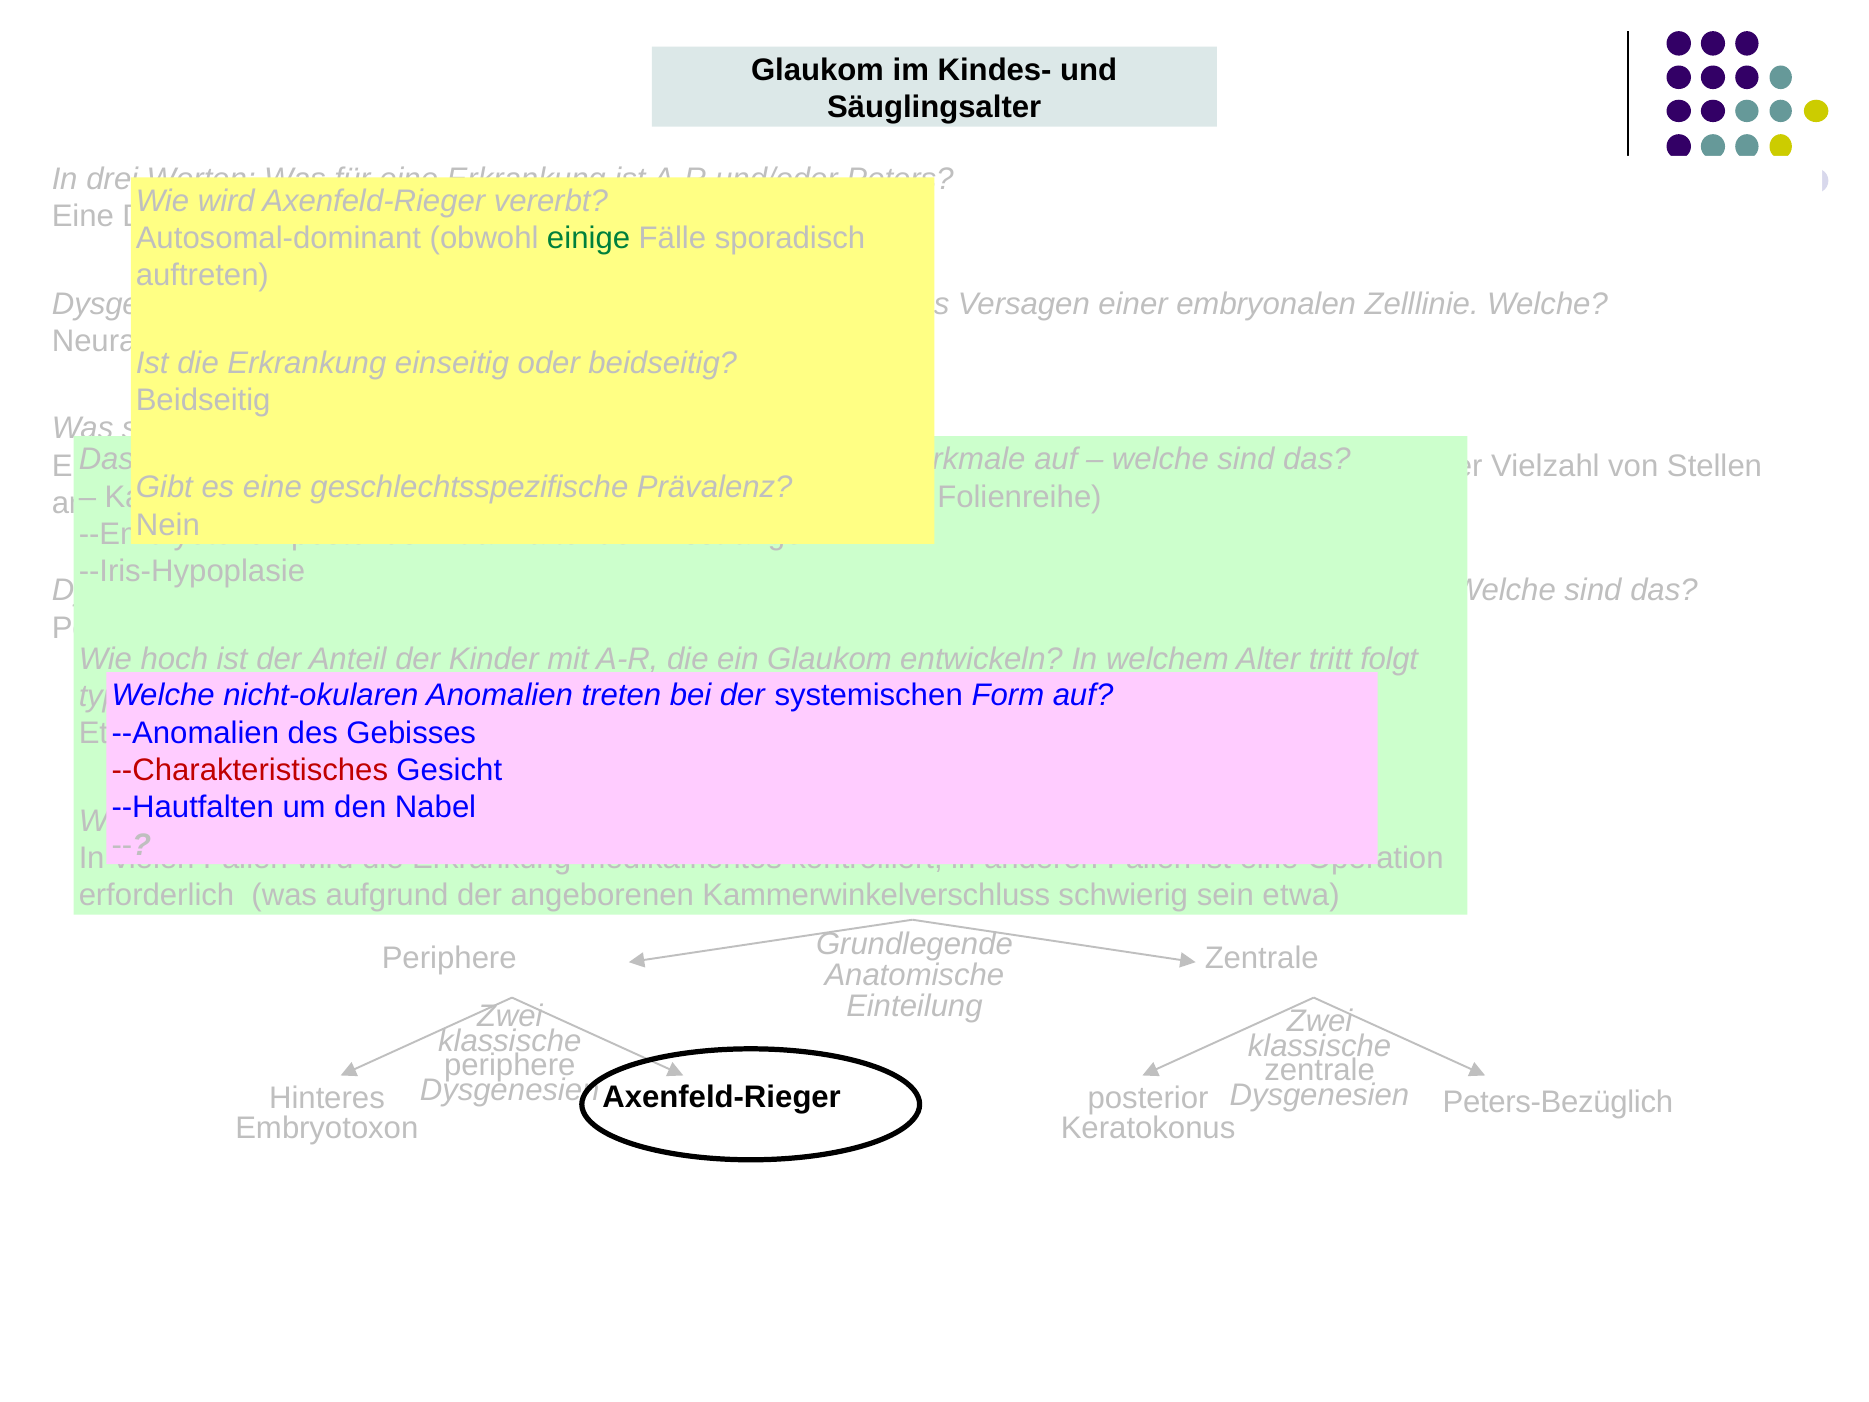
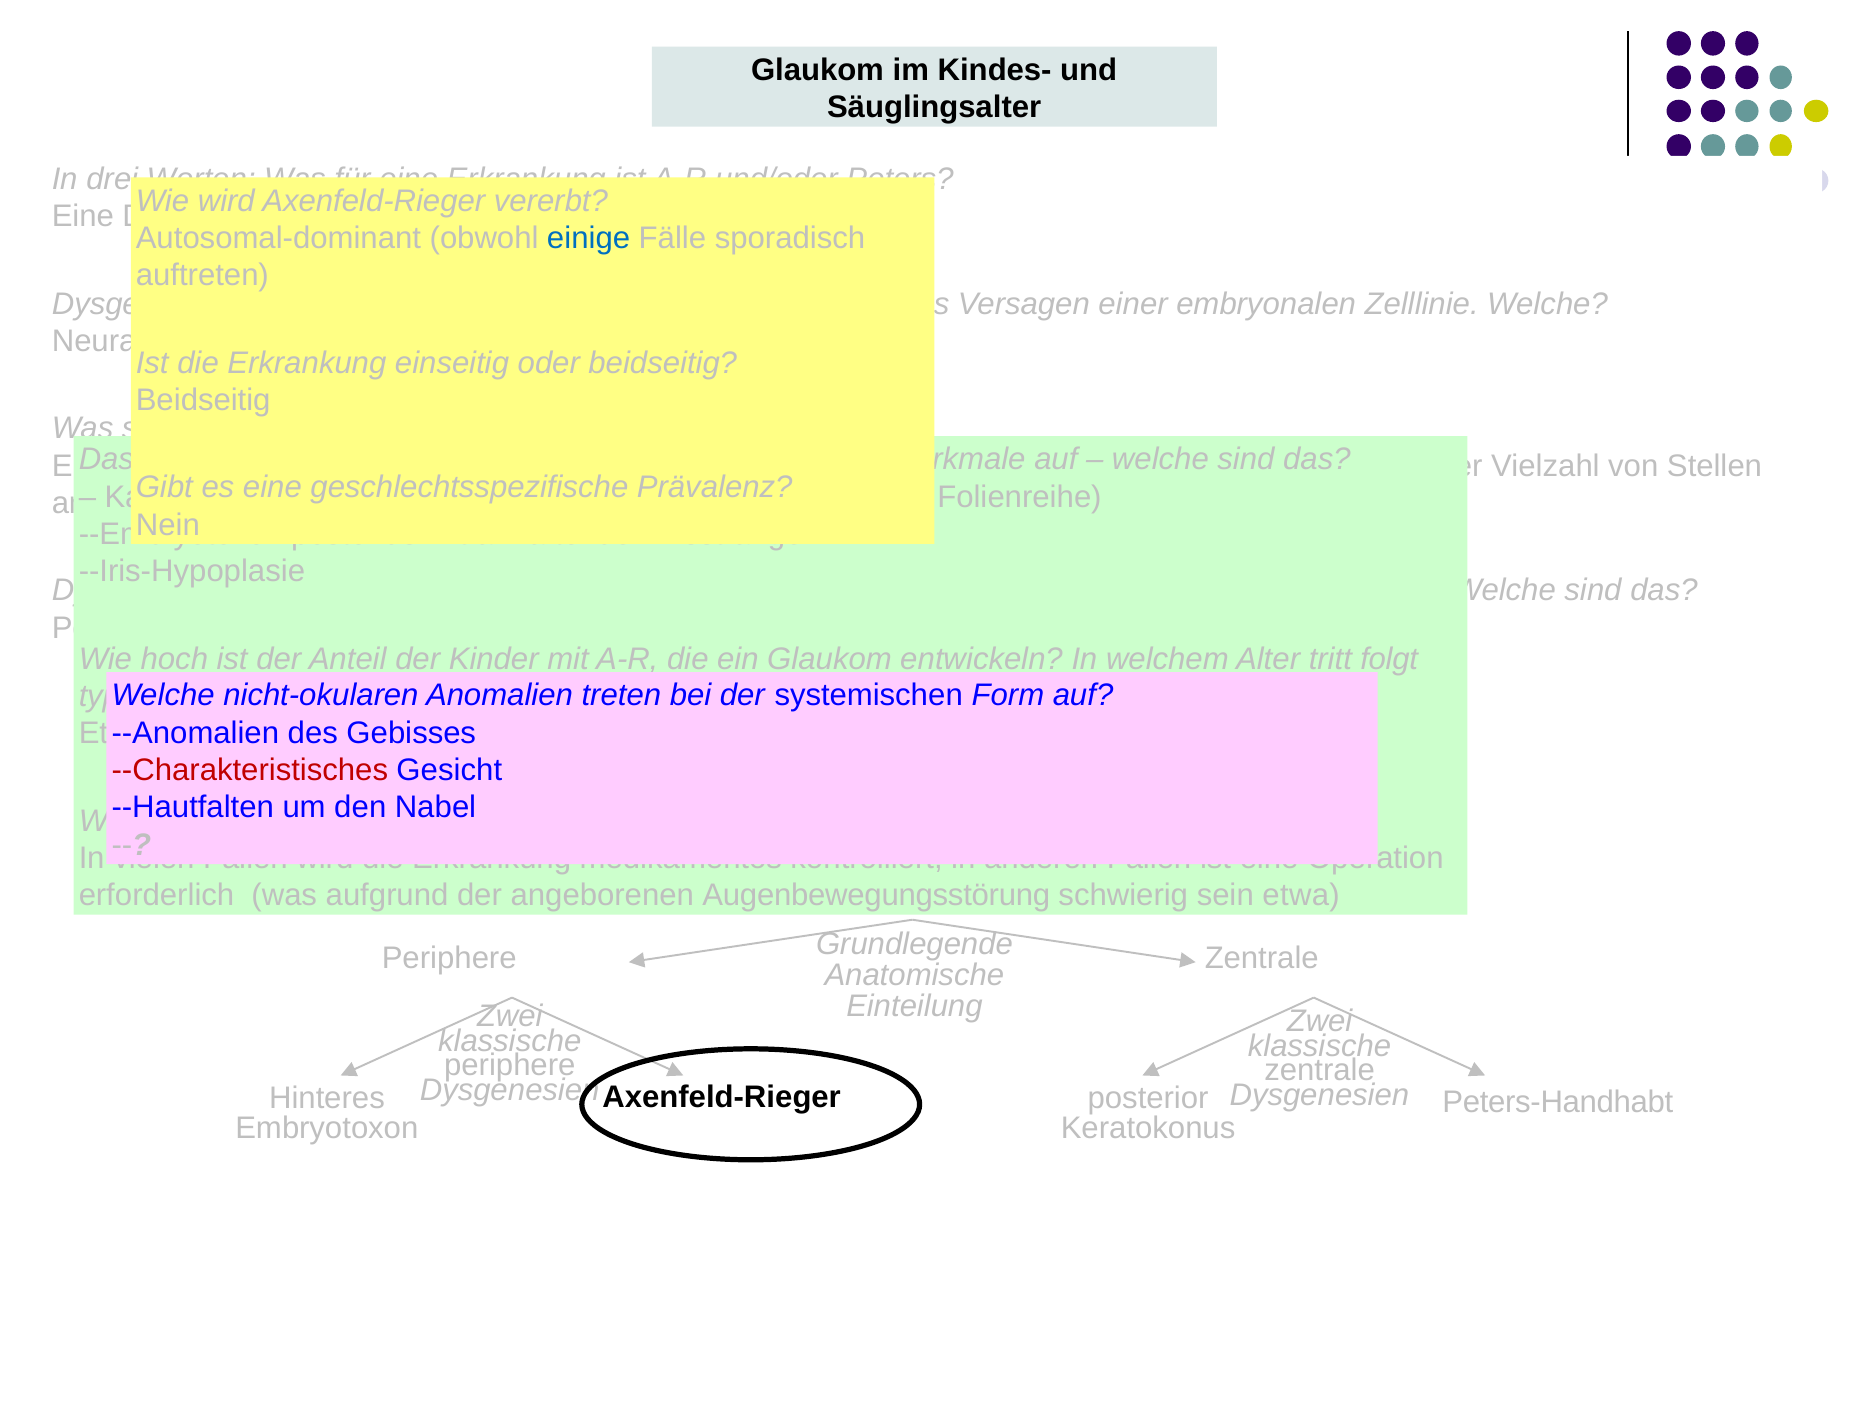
einige colour: green -> blue
Kammerwinkelverschluss: Kammerwinkelverschluss -> Augenbewegungsstörung
Peters-Bezüglich: Peters-Bezüglich -> Peters-Handhabt
